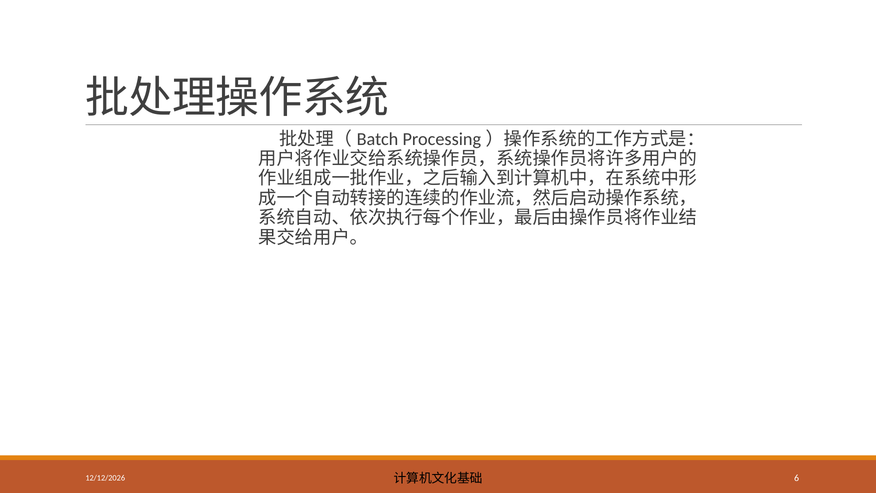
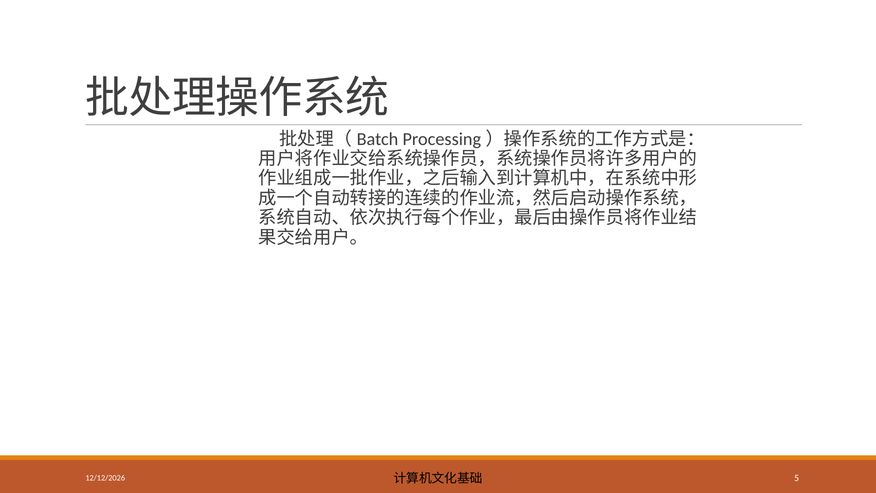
6: 6 -> 5
